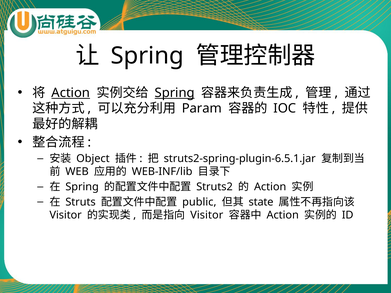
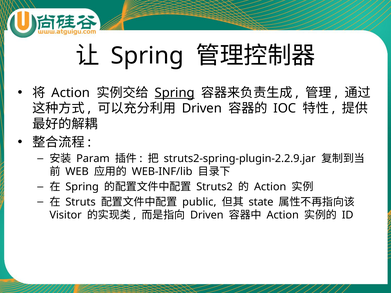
Action at (71, 93) underline: present -> none
Param at (202, 108): Param -> Driven
Object: Object -> Param
struts2-spring-plugin-6.5.1.jar: struts2-spring-plugin-6.5.1.jar -> struts2-spring-plugin-2.2.9.jar
Visitor at (207, 215): Visitor -> Driven
